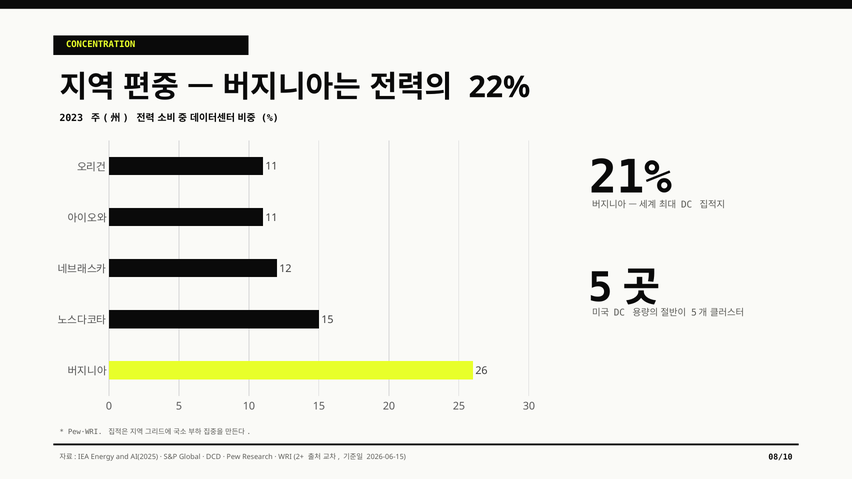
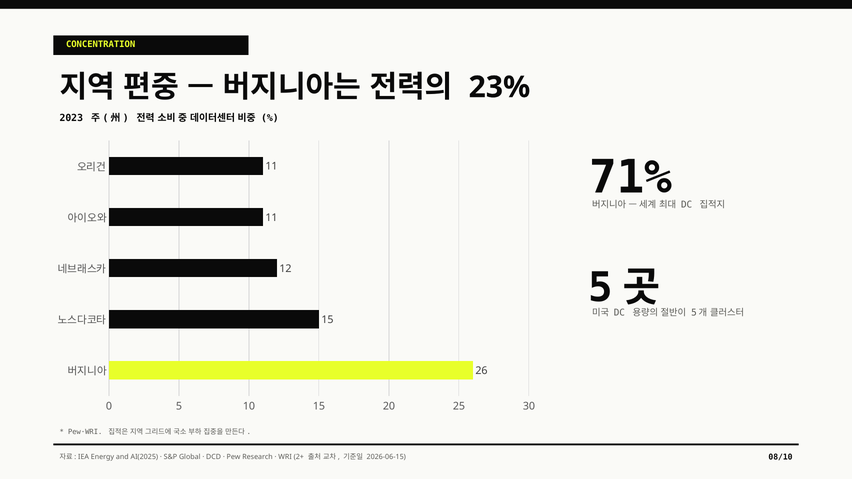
22%: 22% -> 23%
21%: 21% -> 71%
